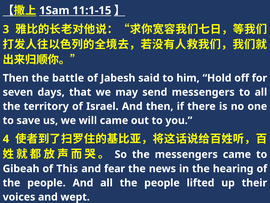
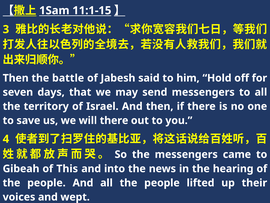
will came: came -> there
fear: fear -> into
